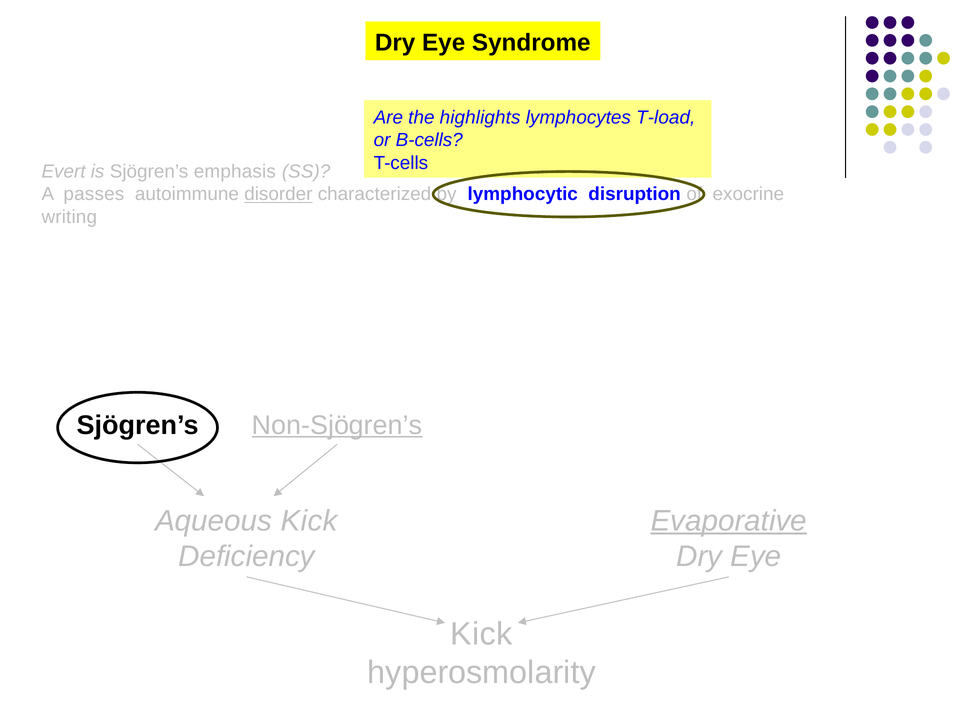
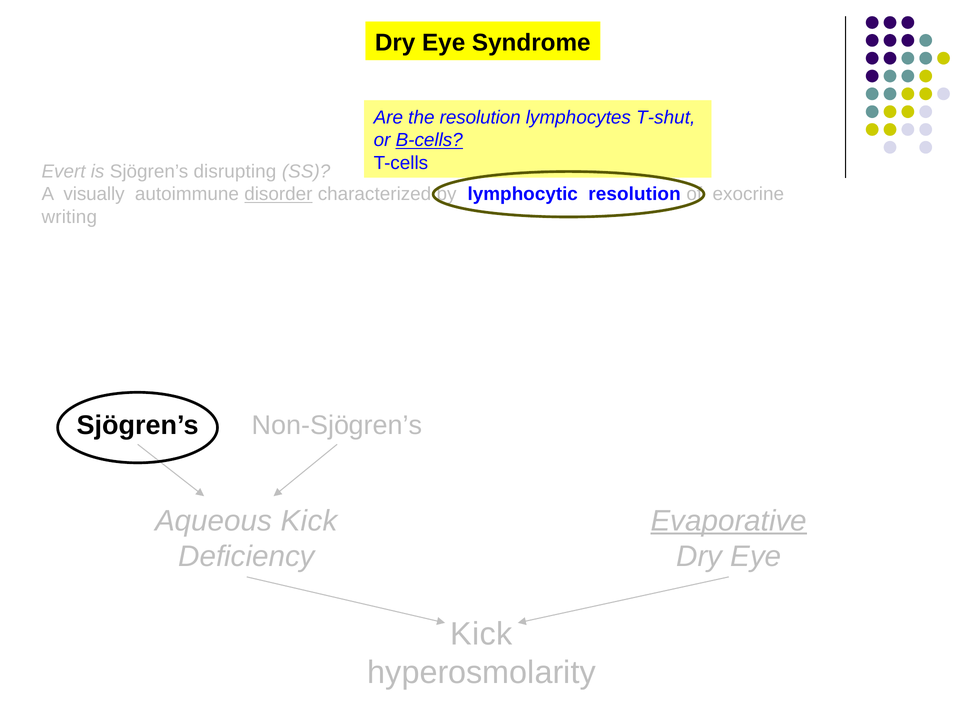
the highlights: highlights -> resolution
T-load: T-load -> T-shut
B-cells underline: none -> present
emphasis: emphasis -> disrupting
passes: passes -> visually
lymphocytic disruption: disruption -> resolution
Non-Sjögren’s underline: present -> none
